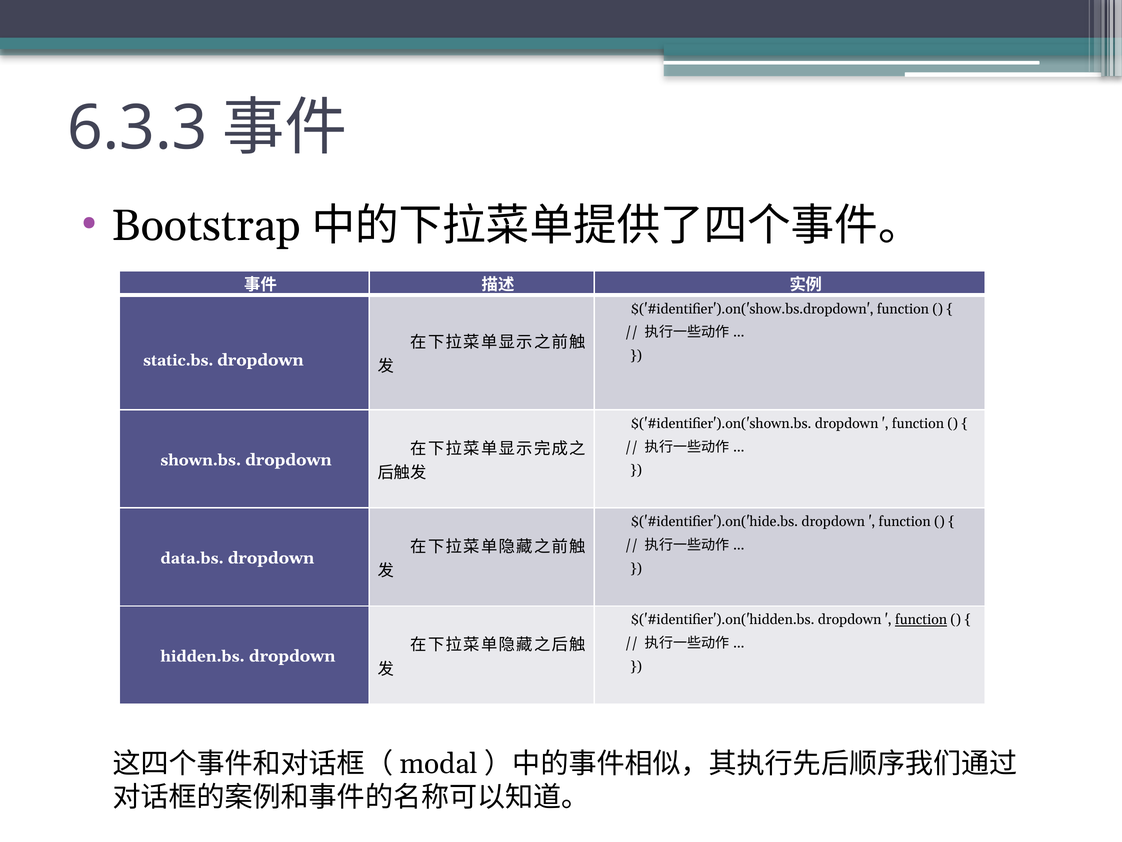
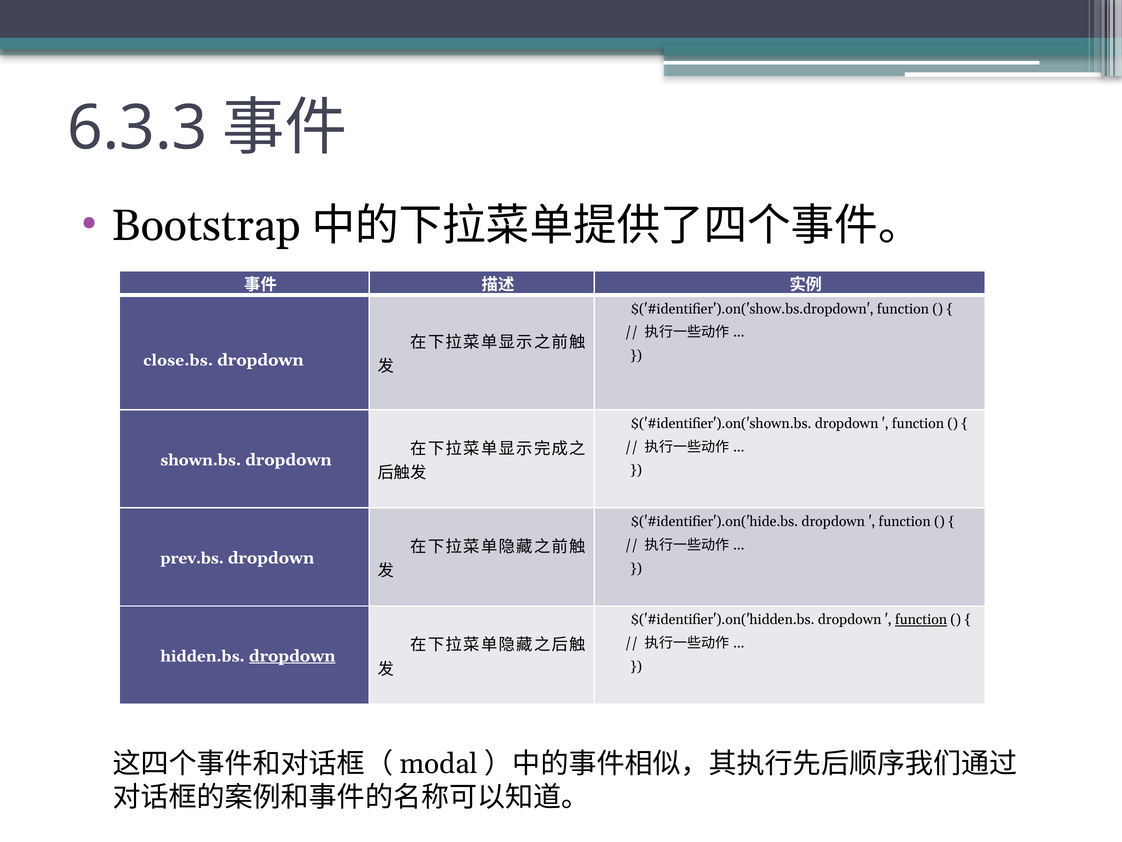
static.bs: static.bs -> close.bs
data.bs: data.bs -> prev.bs
dropdown at (292, 656) underline: none -> present
